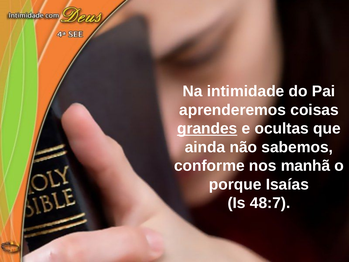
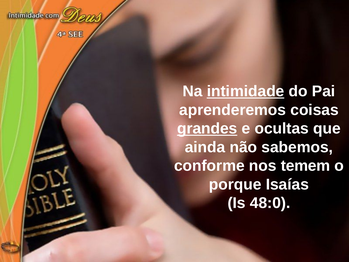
intimidade underline: none -> present
manhã: manhã -> temem
48:7: 48:7 -> 48:0
